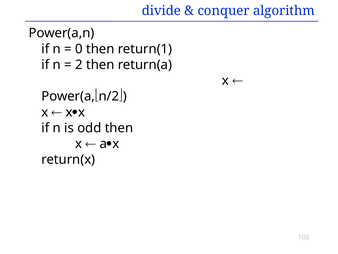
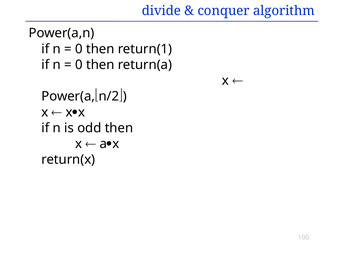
2 at (79, 65): 2 -> 0
